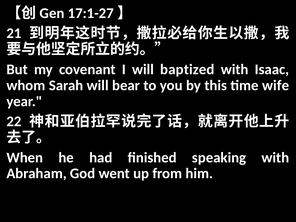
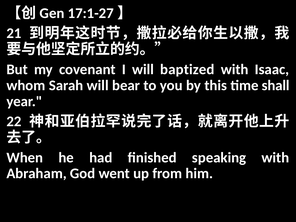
wife: wife -> shall
